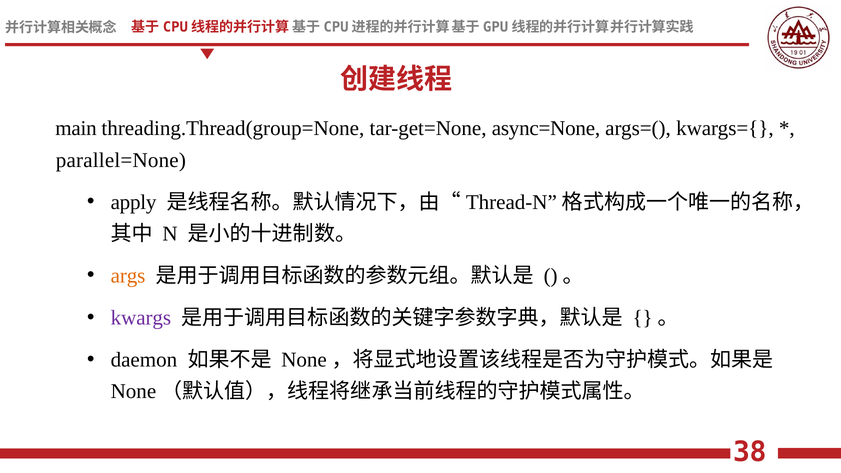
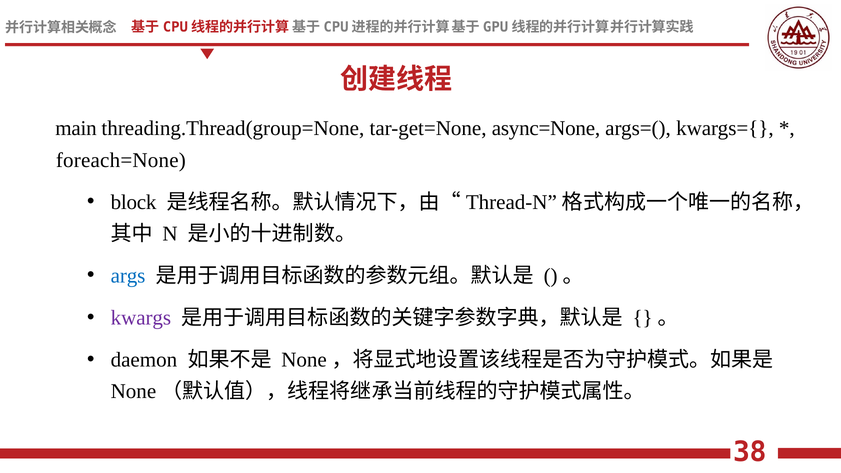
parallel=None: parallel=None -> foreach=None
apply: apply -> block
args colour: orange -> blue
